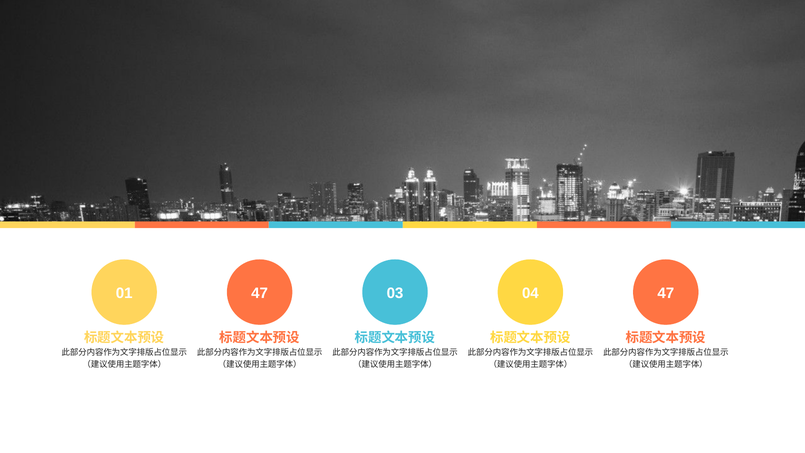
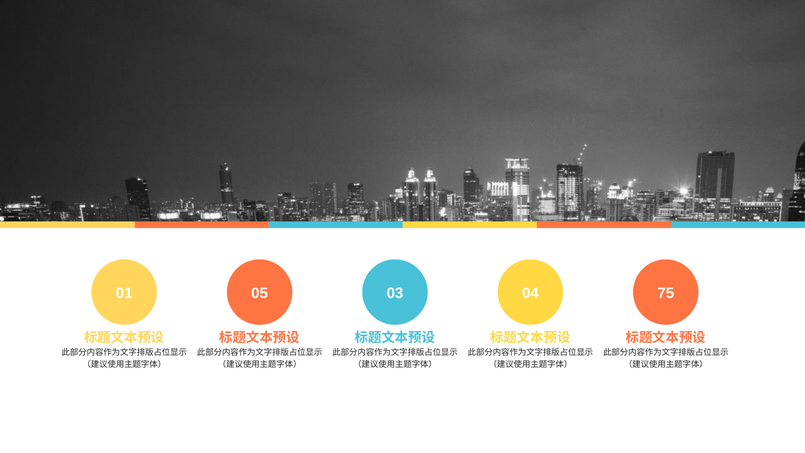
01 47: 47 -> 05
04 47: 47 -> 75
